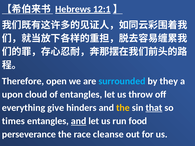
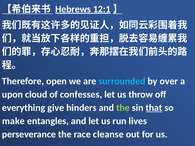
they: they -> over
of entangles: entangles -> confesses
the at (123, 108) colour: yellow -> light green
times: times -> make
and at (79, 121) underline: present -> none
food: food -> lives
